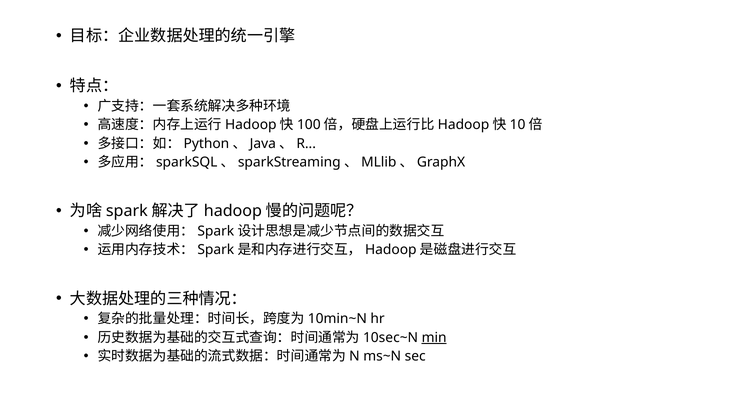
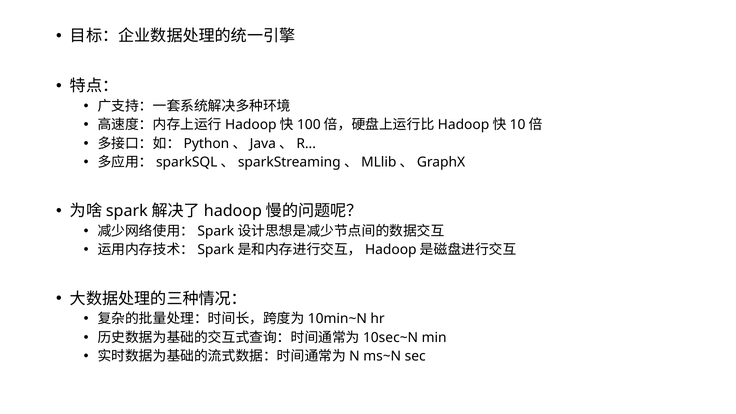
min underline: present -> none
